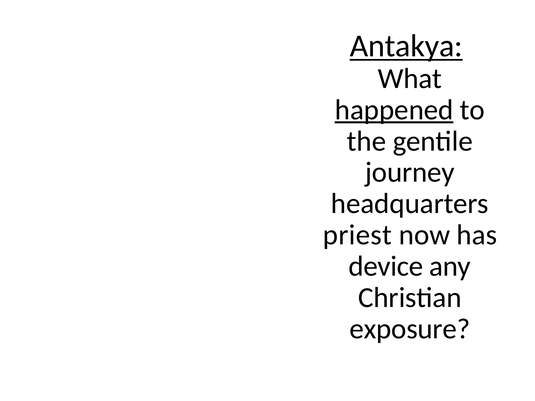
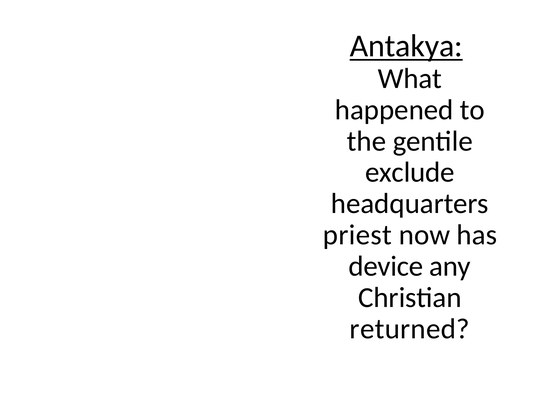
happened underline: present -> none
journey: journey -> exclude
exposure: exposure -> returned
